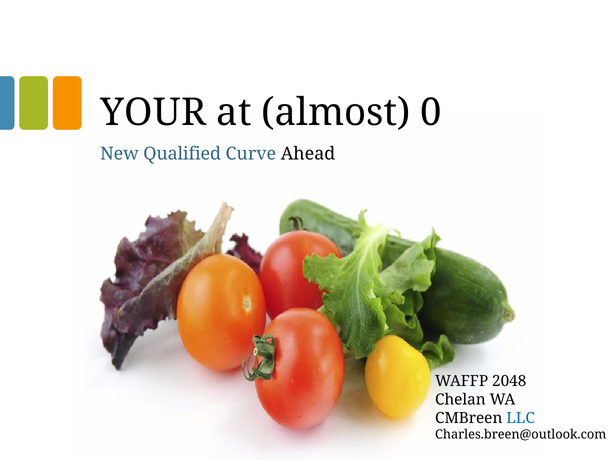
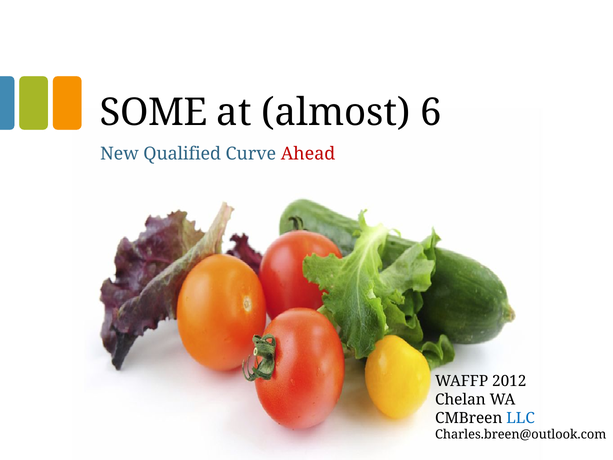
YOUR: YOUR -> SOME
0: 0 -> 6
Ahead colour: black -> red
2048: 2048 -> 2012
